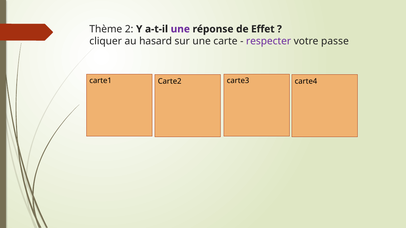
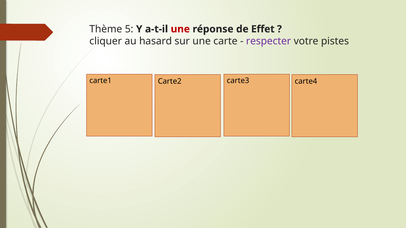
2: 2 -> 5
une at (180, 29) colour: purple -> red
passe: passe -> pistes
